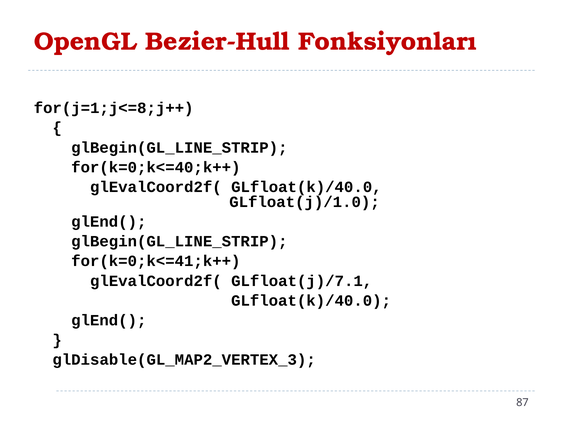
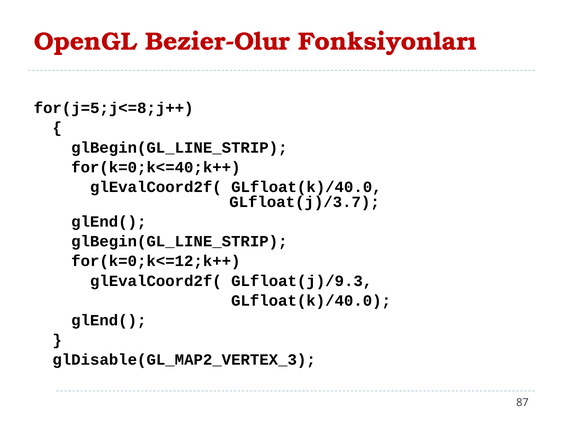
Bezier-Hull: Bezier-Hull -> Bezier-Olur
for(j=1;j<=8;j++: for(j=1;j<=8;j++ -> for(j=5;j<=8;j++
GLfloat(j)/1.0: GLfloat(j)/1.0 -> GLfloat(j)/3.7
for(k=0;k<=41;k++: for(k=0;k<=41;k++ -> for(k=0;k<=12;k++
GLfloat(j)/7.1: GLfloat(j)/7.1 -> GLfloat(j)/9.3
